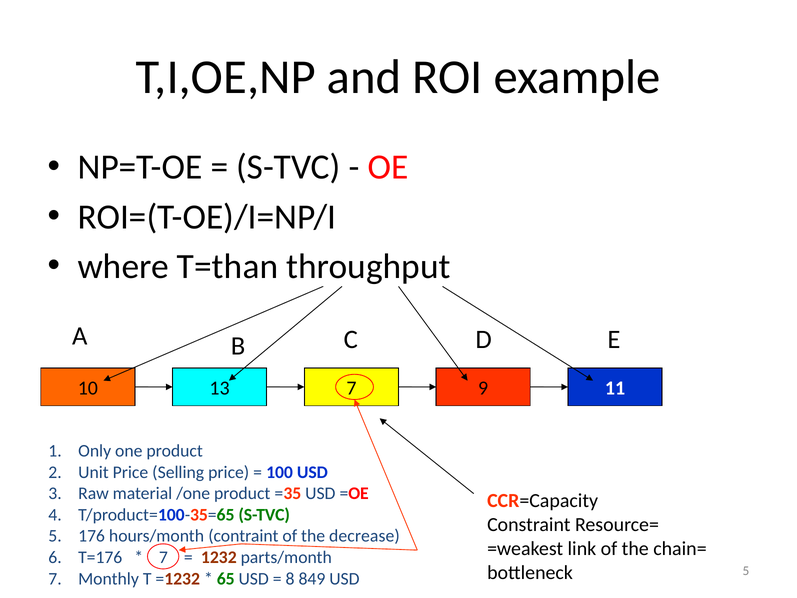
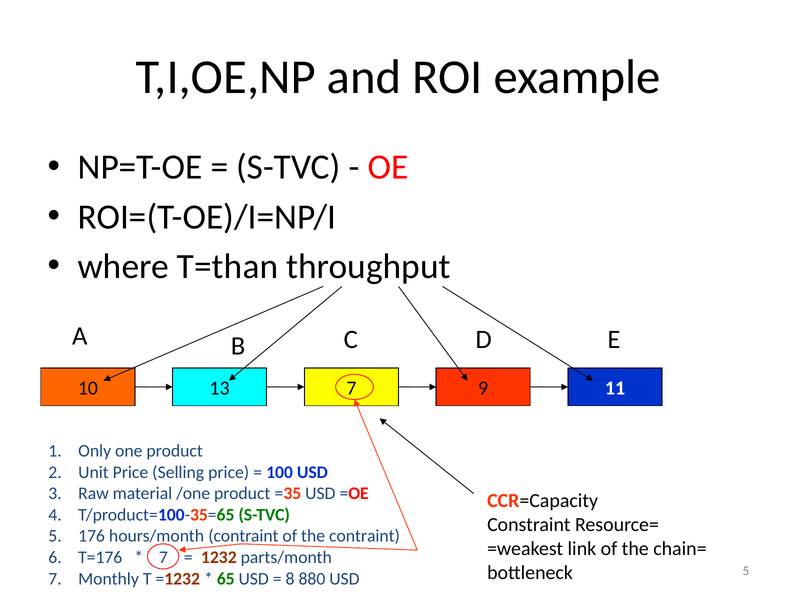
the decrease: decrease -> contraint
849: 849 -> 880
